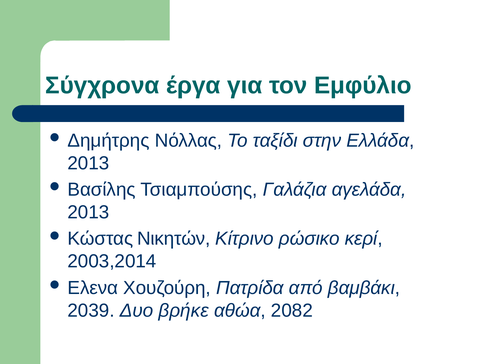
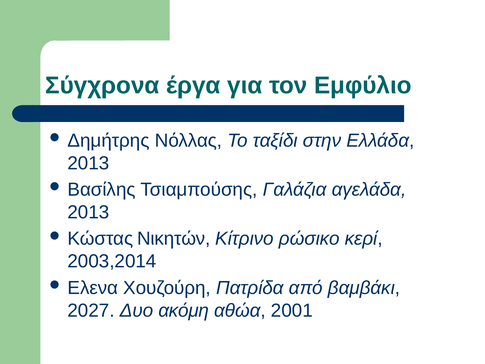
2039: 2039 -> 2027
βρήκε: βρήκε -> ακόμη
2082: 2082 -> 2001
